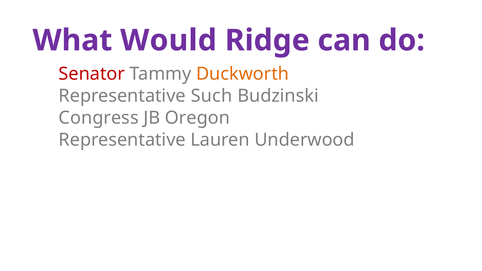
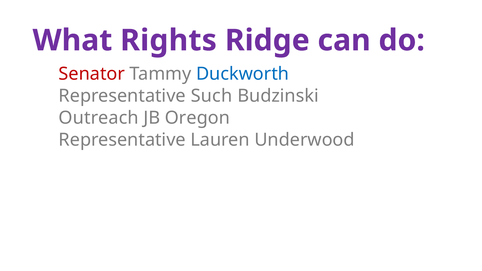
Would: Would -> Rights
Duckworth colour: orange -> blue
Congress: Congress -> Outreach
